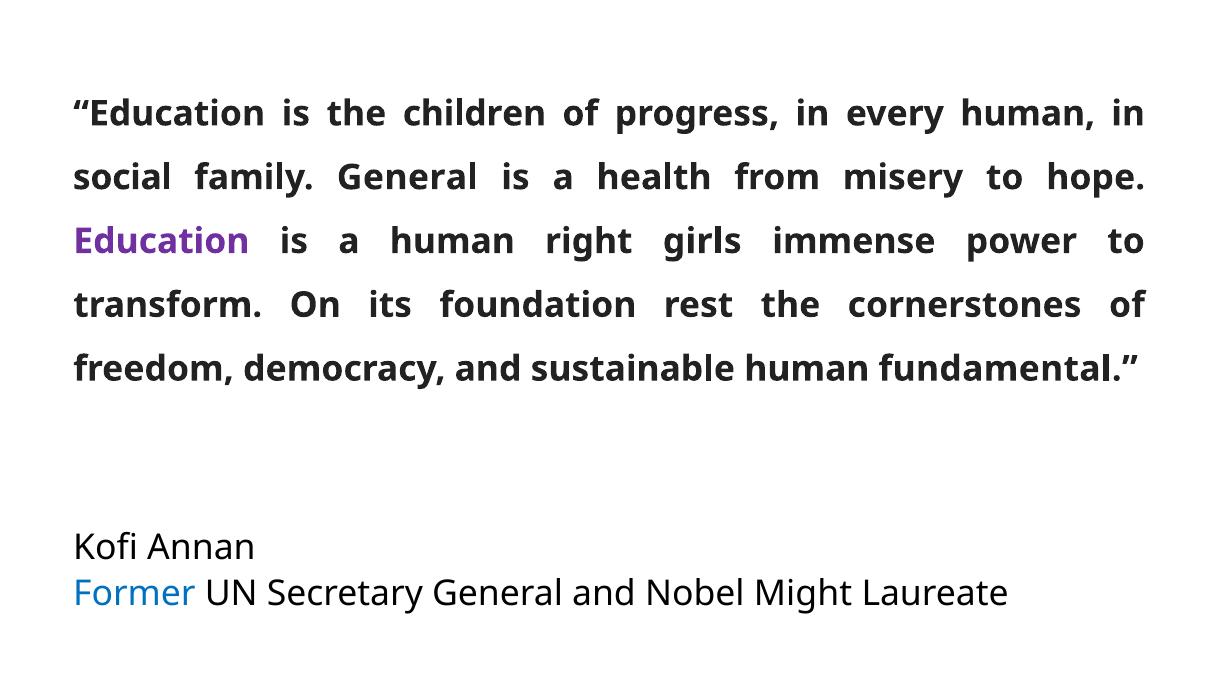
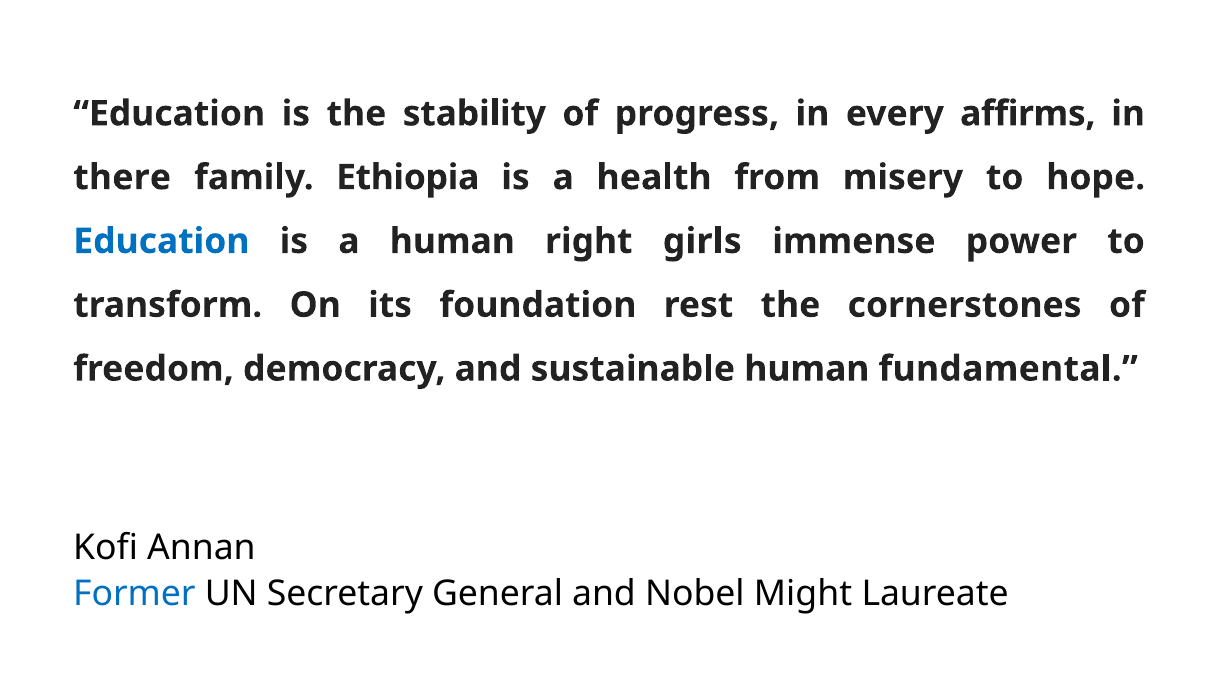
children: children -> stability
every human: human -> affirms
social: social -> there
family General: General -> Ethiopia
Education at (161, 242) colour: purple -> blue
